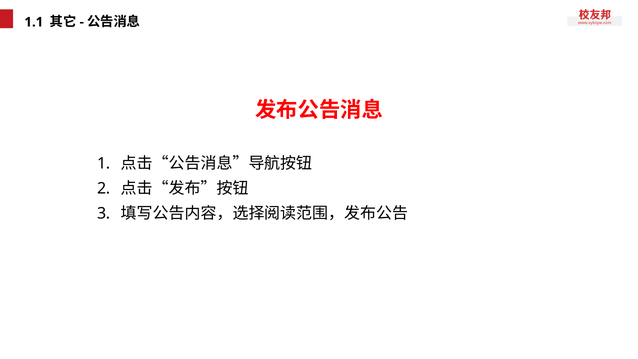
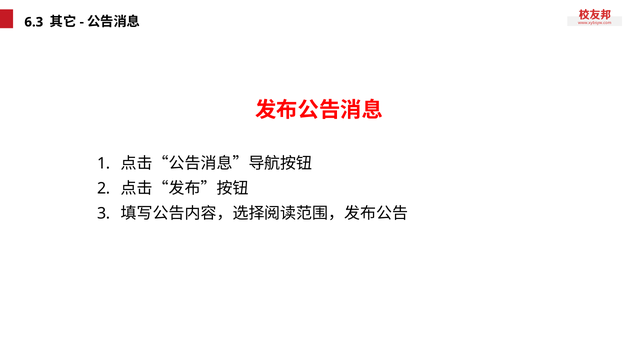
1.1: 1.1 -> 6.3
